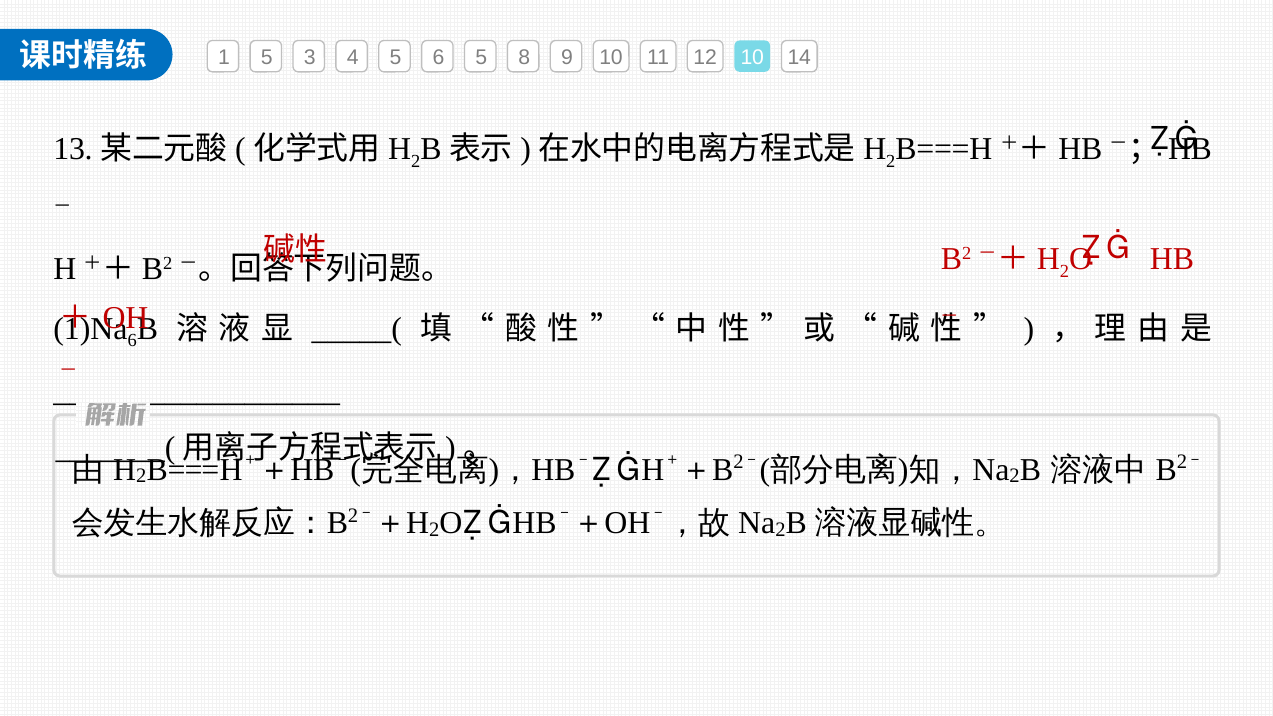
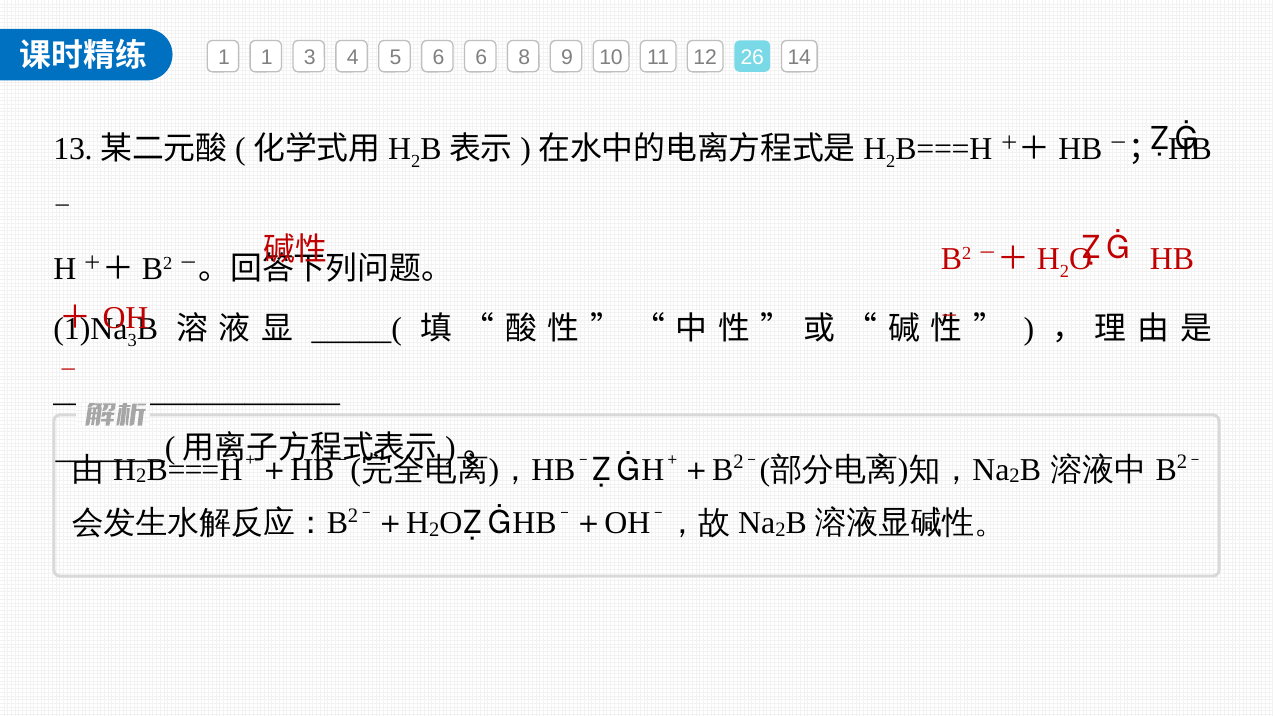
1 5: 5 -> 1
6 5: 5 -> 6
12 10: 10 -> 26
6 at (132, 341): 6 -> 3
